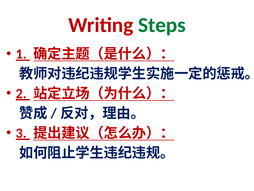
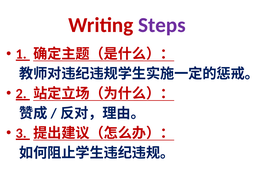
Steps colour: green -> purple
